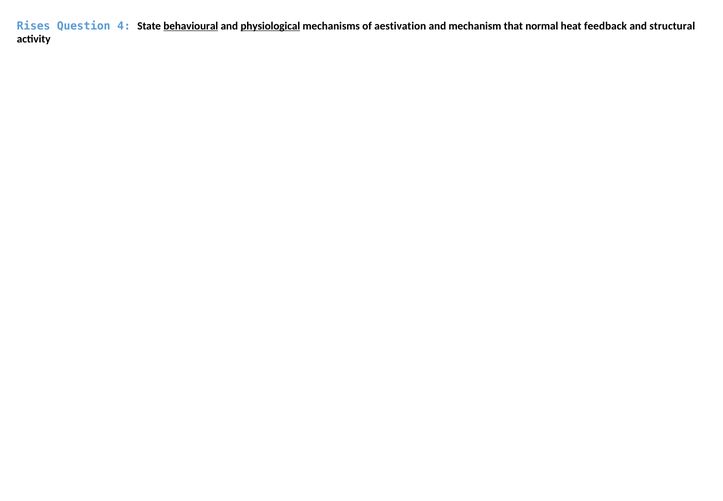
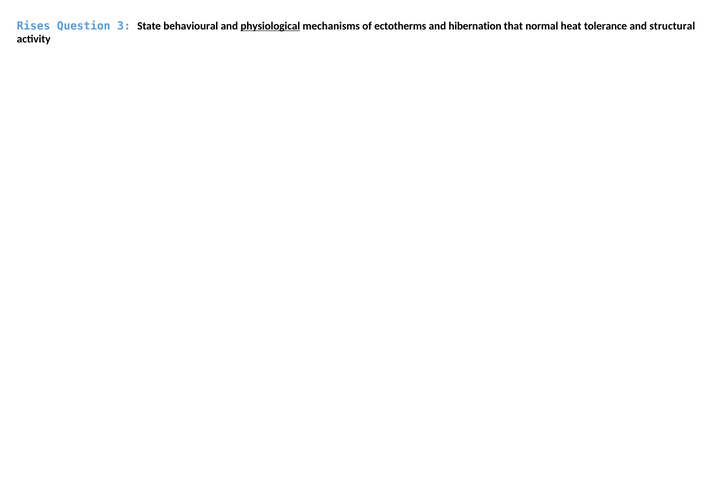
4: 4 -> 3
behavioural underline: present -> none
aestivation: aestivation -> ectotherms
mechanism: mechanism -> hibernation
feedback: feedback -> tolerance
